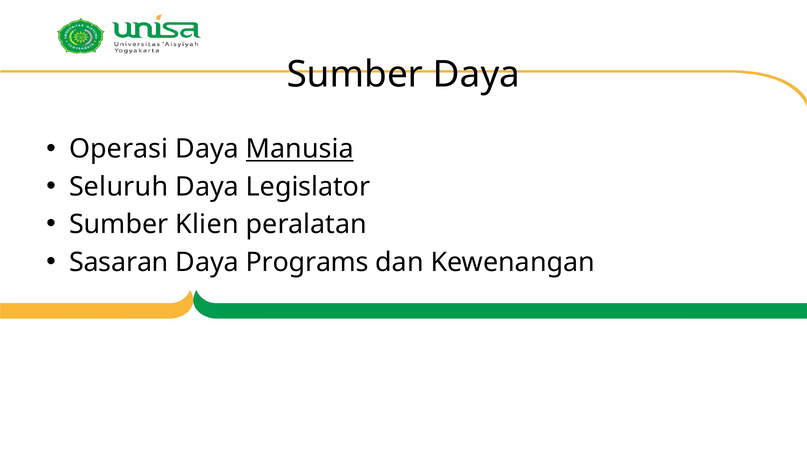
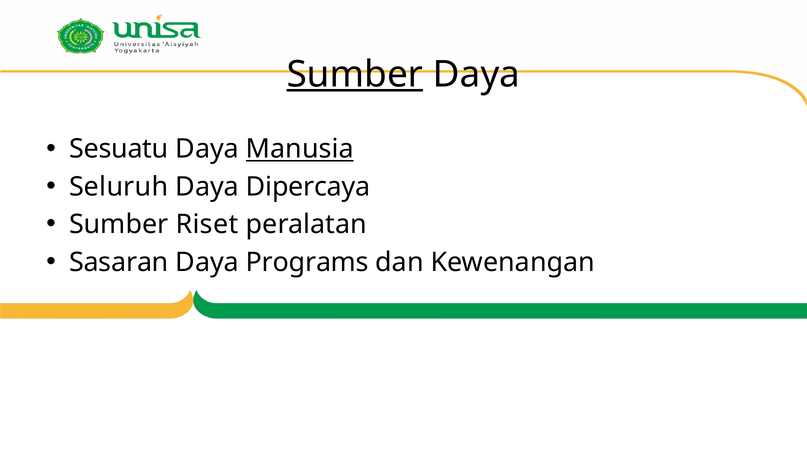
Sumber at (355, 74) underline: none -> present
Operasi: Operasi -> Sesuatu
Legislator: Legislator -> Dipercaya
Klien: Klien -> Riset
